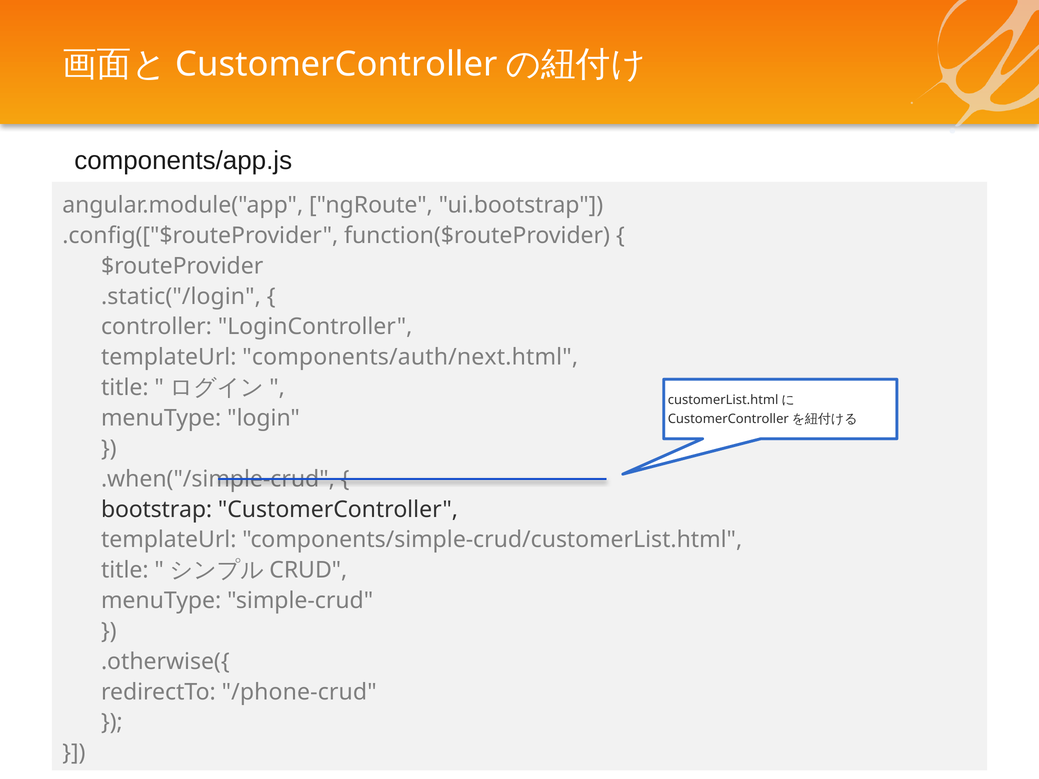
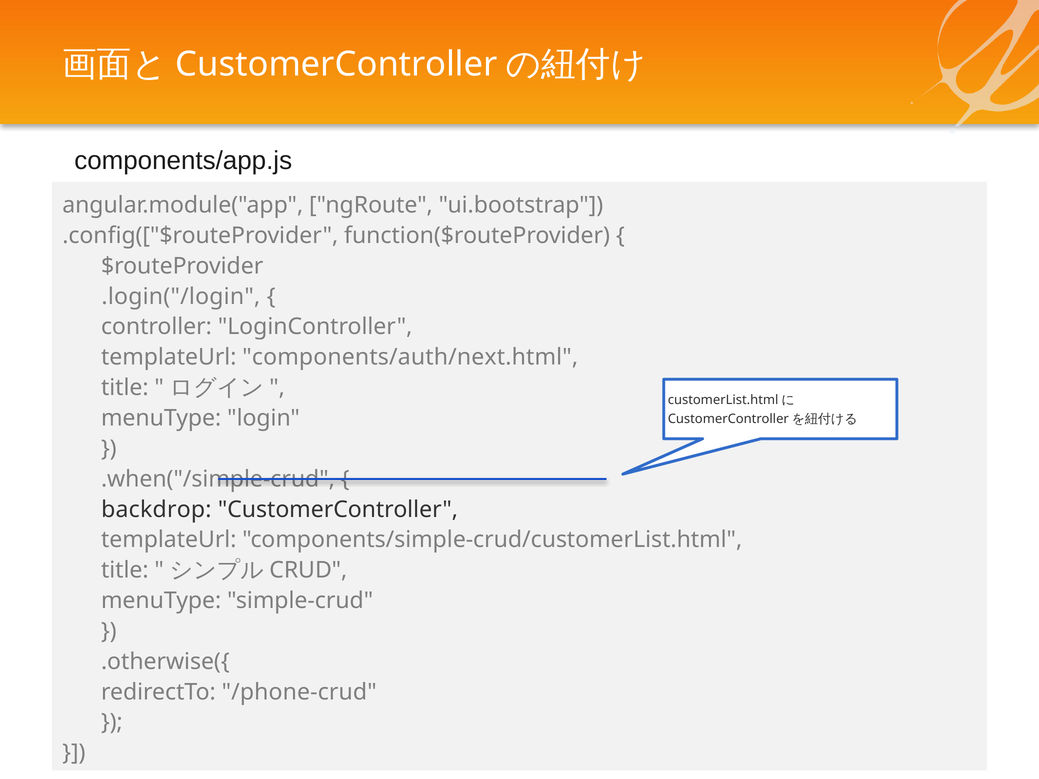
.static("/login: .static("/login -> .login("/login
bootstrap: bootstrap -> backdrop
